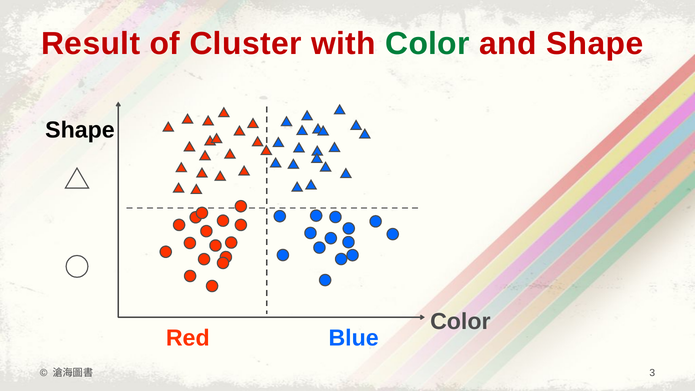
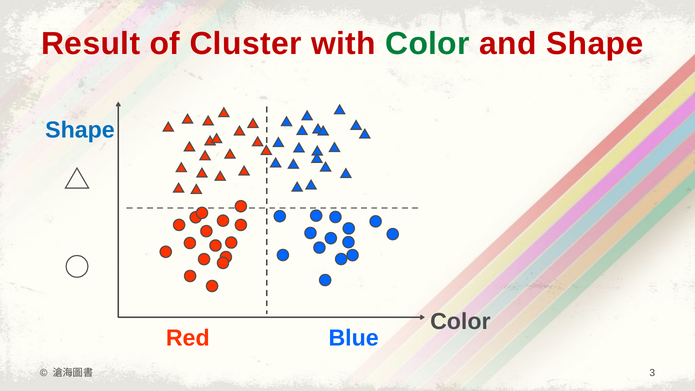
Shape at (80, 130) colour: black -> blue
